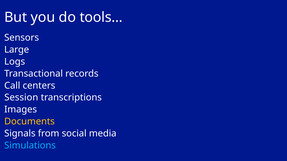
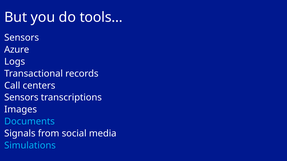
Large: Large -> Azure
Session at (21, 98): Session -> Sensors
Documents colour: yellow -> light blue
